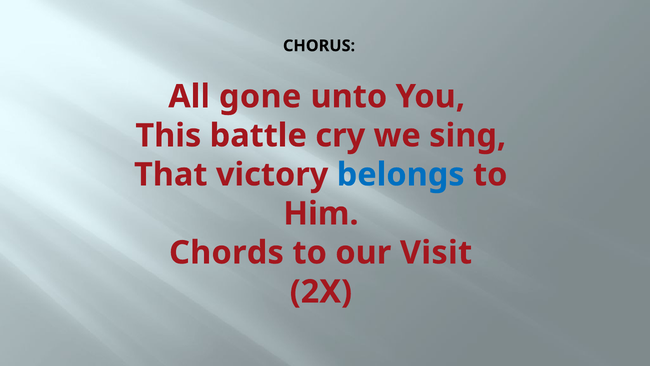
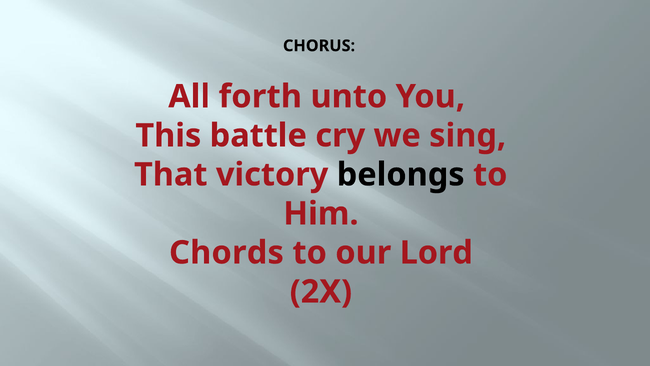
gone: gone -> forth
belongs colour: blue -> black
Visit: Visit -> Lord
